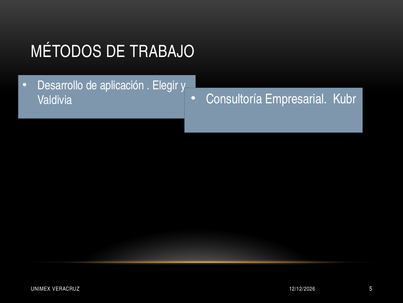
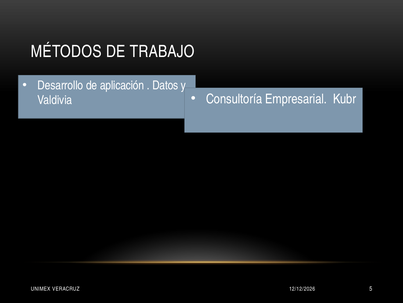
Elegir: Elegir -> Datos
